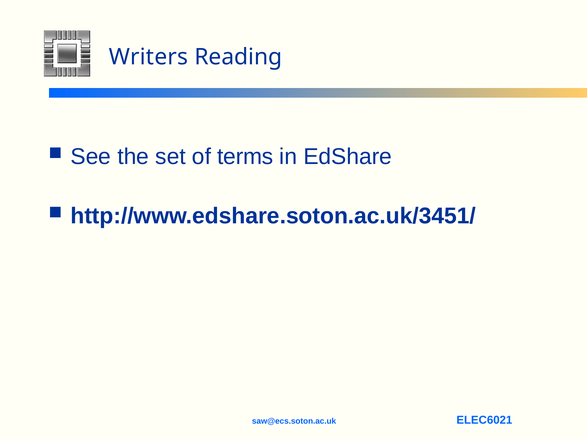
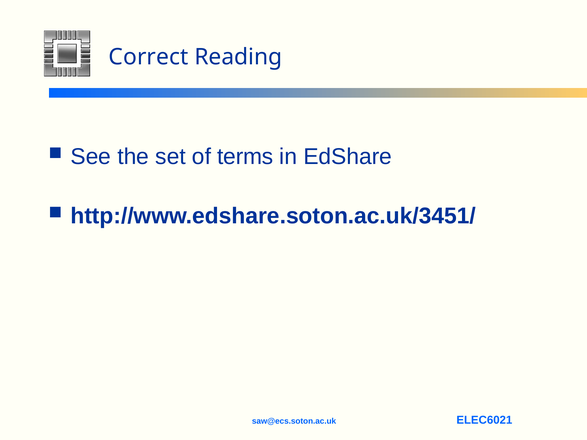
Writers: Writers -> Correct
